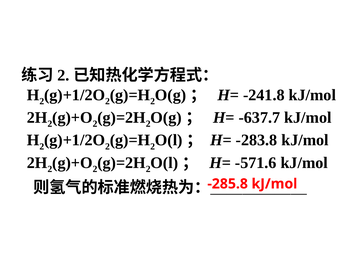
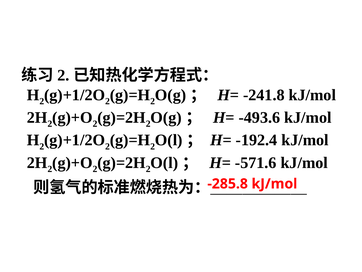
-637.7: -637.7 -> -493.6
-283.8: -283.8 -> -192.4
